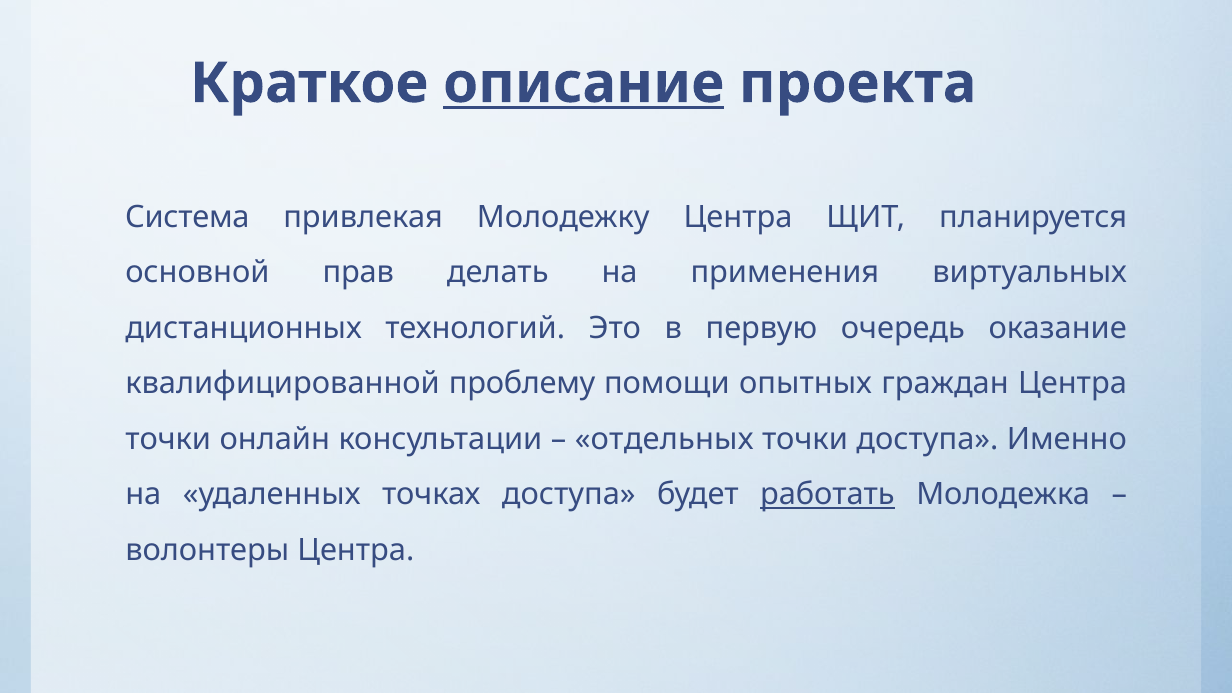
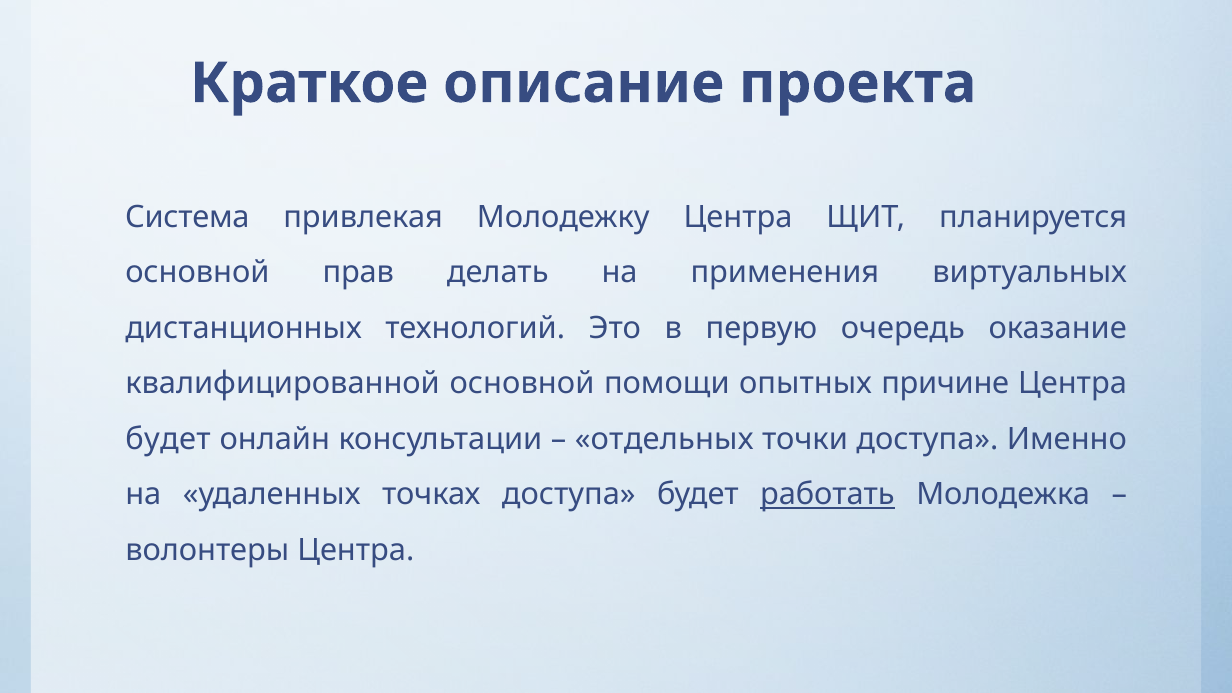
описание underline: present -> none
квалифицированной проблему: проблему -> основной
граждан: граждан -> причине
точки at (168, 439): точки -> будет
